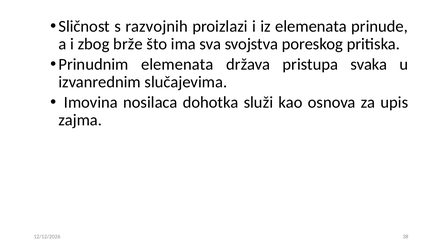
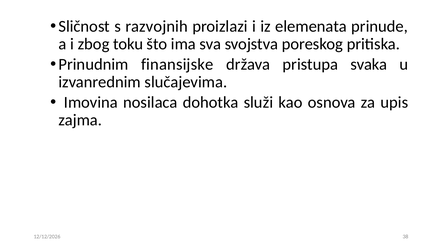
brže: brže -> toku
Prinudnim elemenata: elemenata -> finansijske
